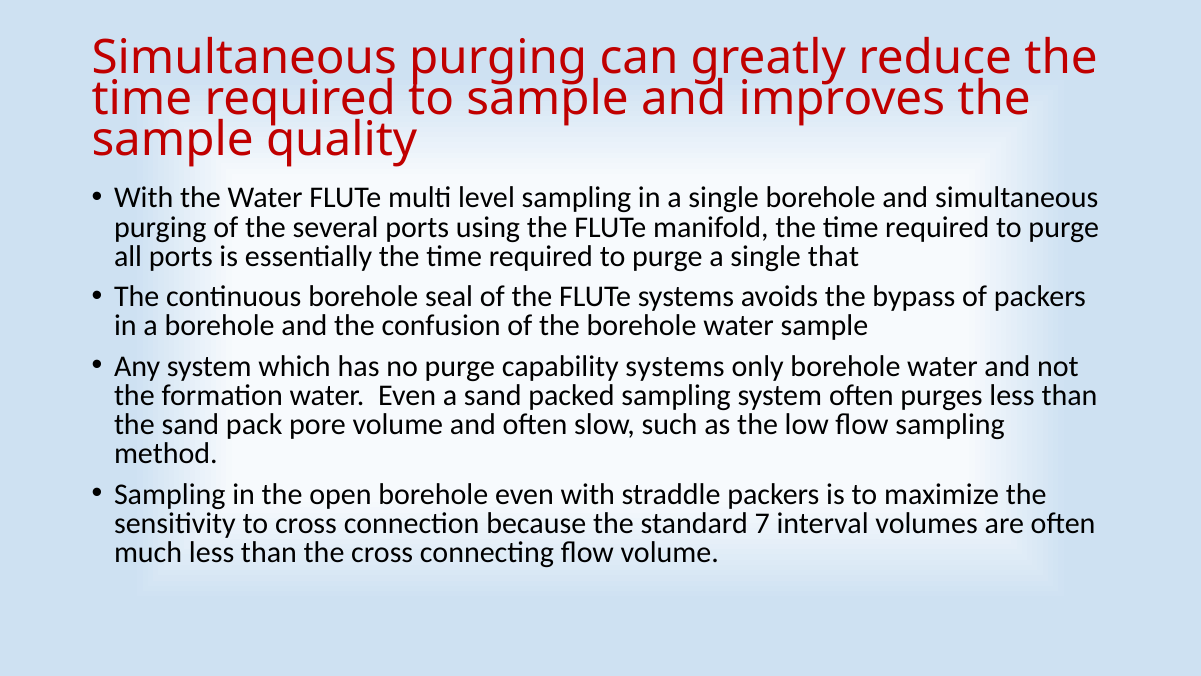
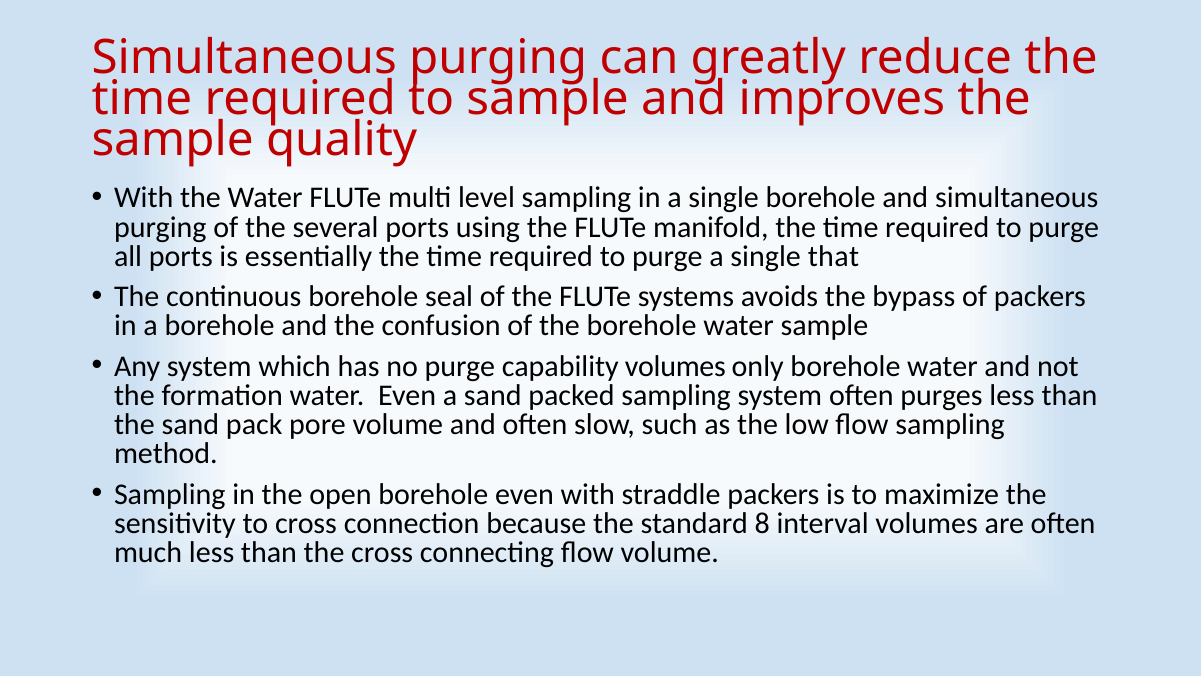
capability systems: systems -> volumes
7: 7 -> 8
